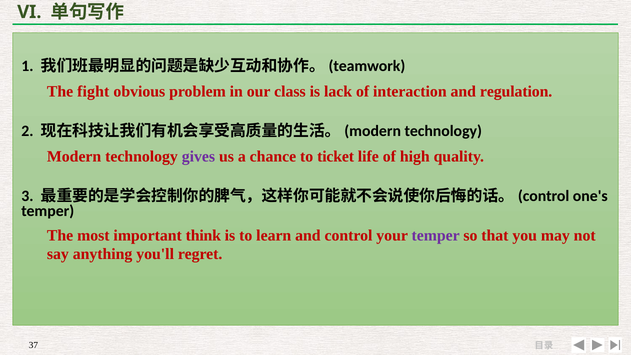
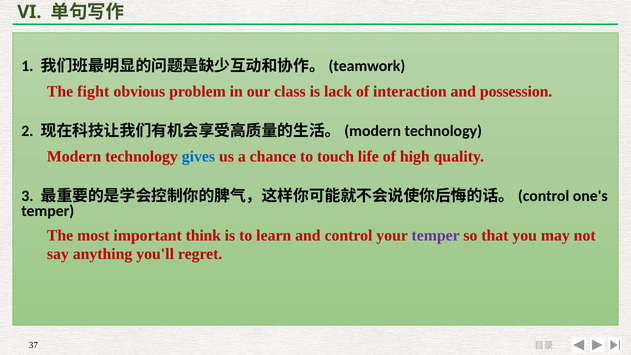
regulation: regulation -> possession
gives colour: purple -> blue
ticket: ticket -> touch
